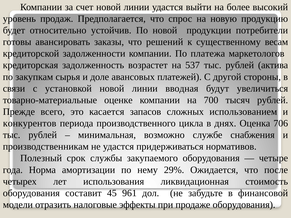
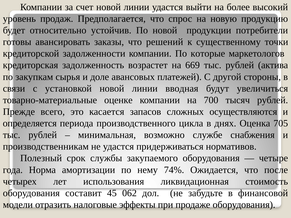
весам: весам -> точки
платежа: платежа -> которые
537: 537 -> 669
использованием: использованием -> осуществляются
конкурентов: конкурентов -> определяется
706: 706 -> 705
29%: 29% -> 74%
961: 961 -> 062
